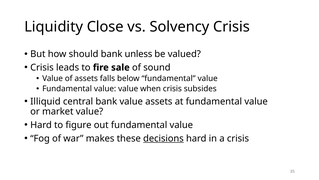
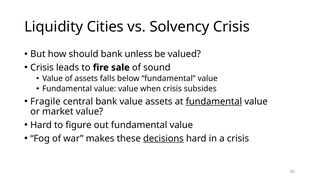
Close: Close -> Cities
Illiquid: Illiquid -> Fragile
fundamental at (214, 101) underline: none -> present
